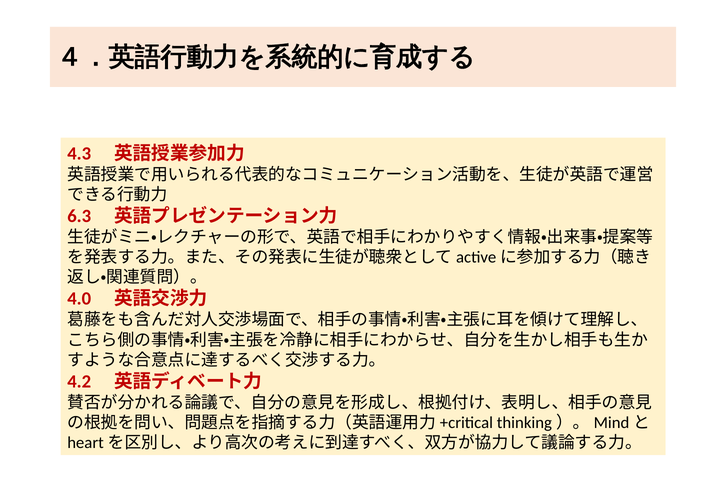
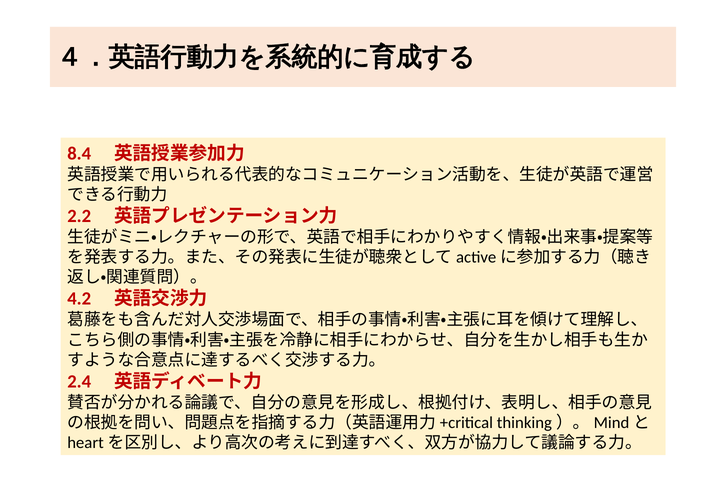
4.3: 4.3 -> 8.4
6.3: 6.3 -> 2.2
4.0: 4.0 -> 4.2
4.2: 4.2 -> 2.4
